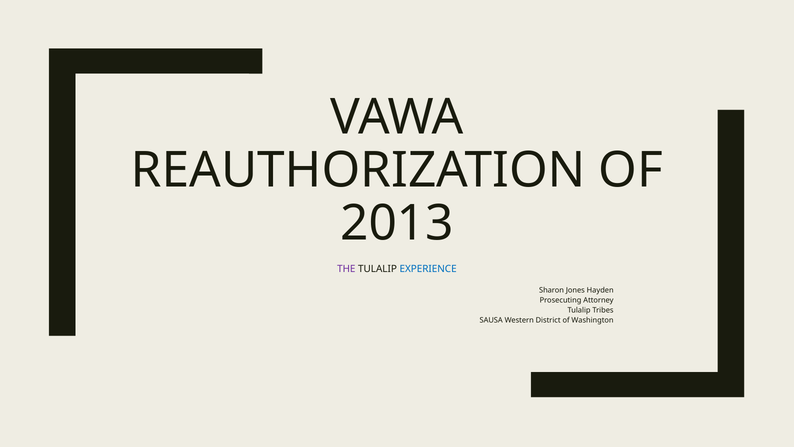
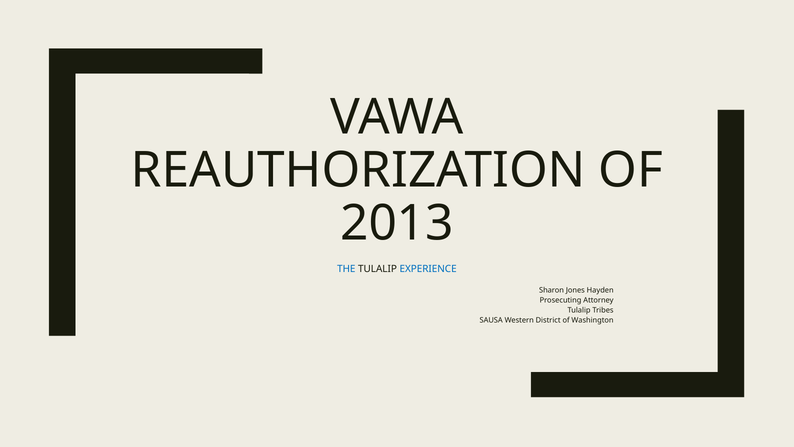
THE colour: purple -> blue
